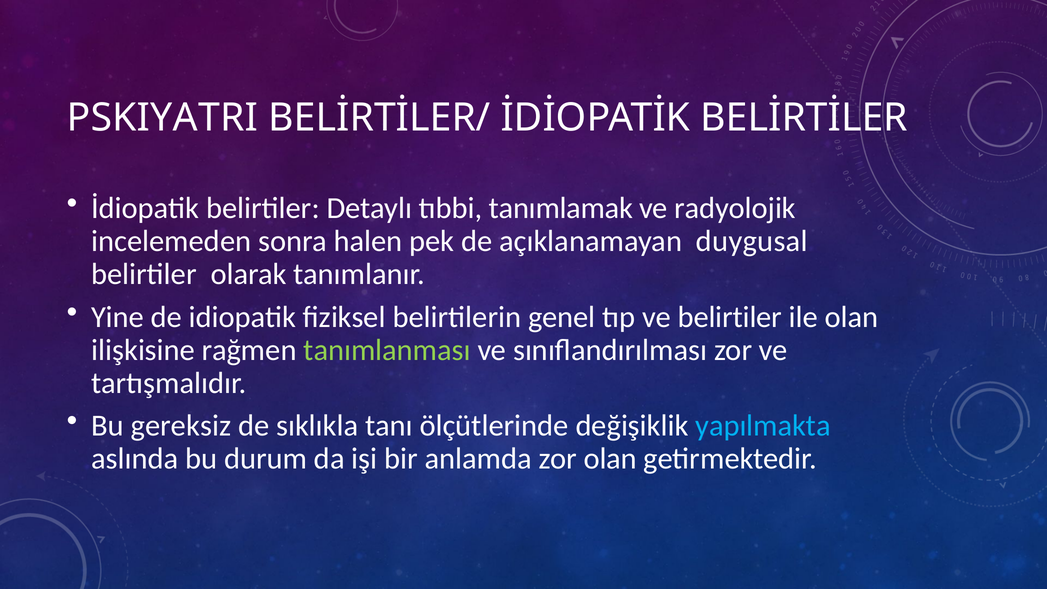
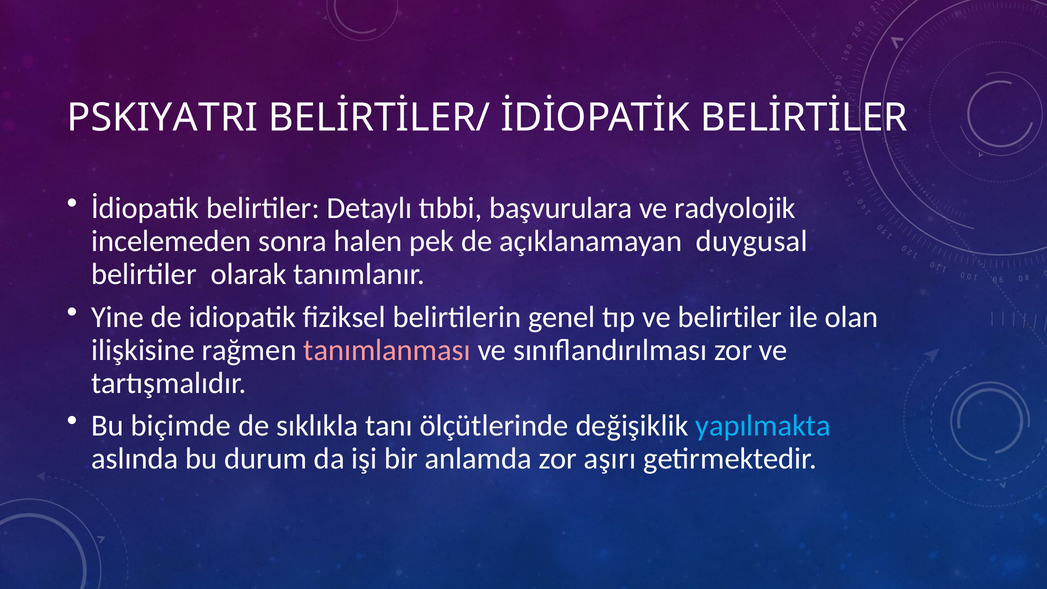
tanımlamak: tanımlamak -> başvurulara
tanımlanması colour: light green -> pink
gereksiz: gereksiz -> biçimde
zor olan: olan -> aşırı
